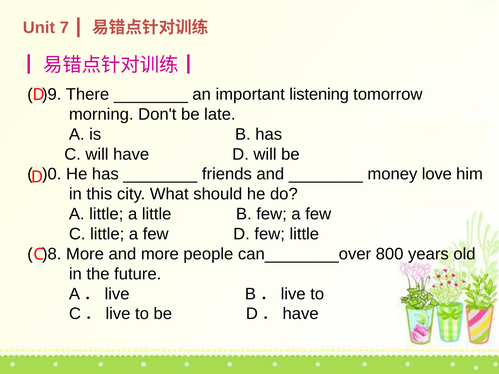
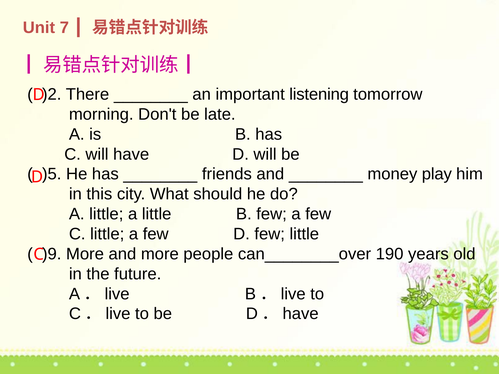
)9: )9 -> )2
)0: )0 -> )5
love: love -> play
)8: )8 -> )9
800: 800 -> 190
